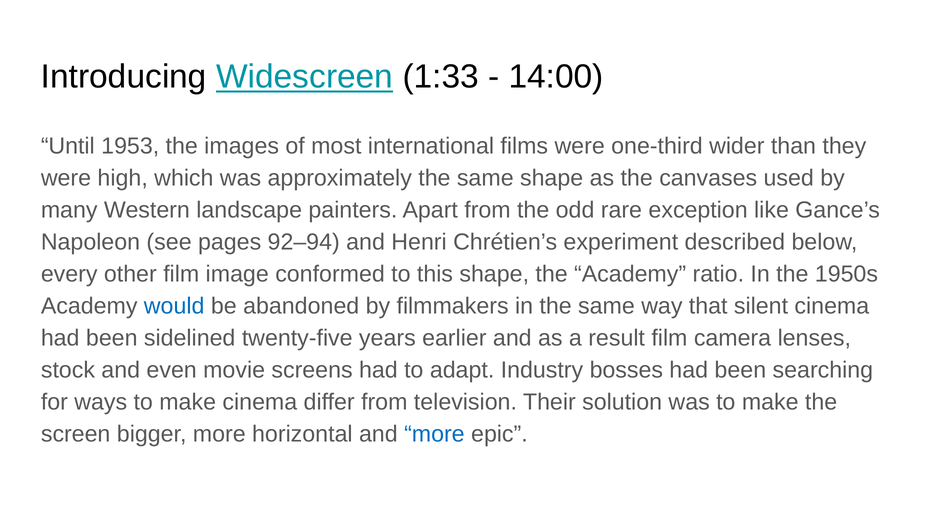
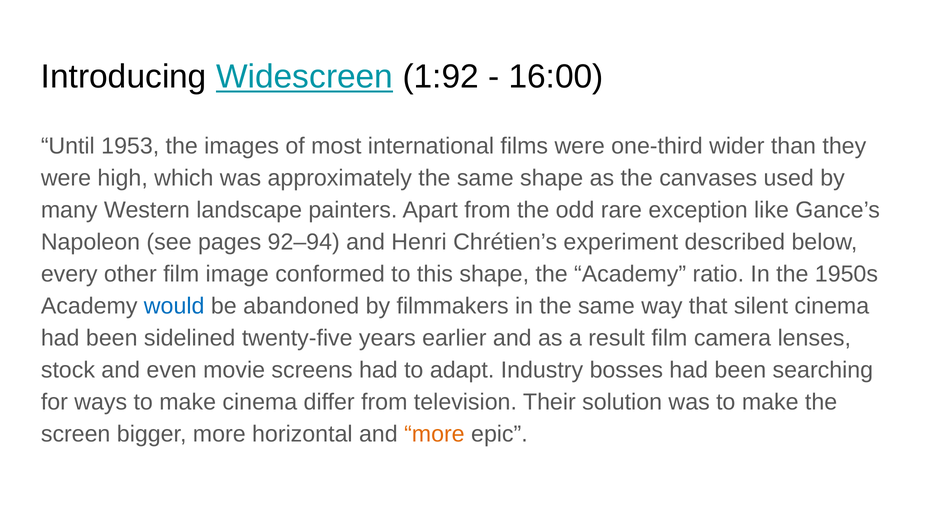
1:33: 1:33 -> 1:92
14:00: 14:00 -> 16:00
more at (434, 434) colour: blue -> orange
